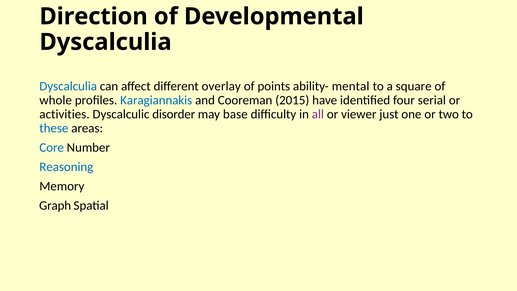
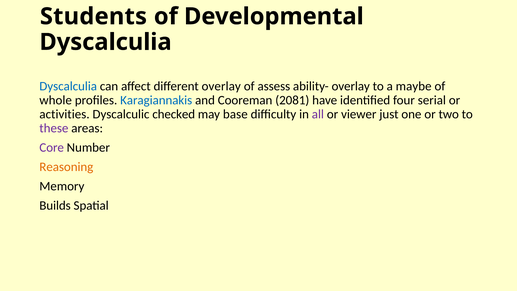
Direction: Direction -> Students
points: points -> assess
ability- mental: mental -> overlay
square: square -> maybe
2015: 2015 -> 2081
disorder: disorder -> checked
these colour: blue -> purple
Core colour: blue -> purple
Reasoning colour: blue -> orange
Graph: Graph -> Builds
